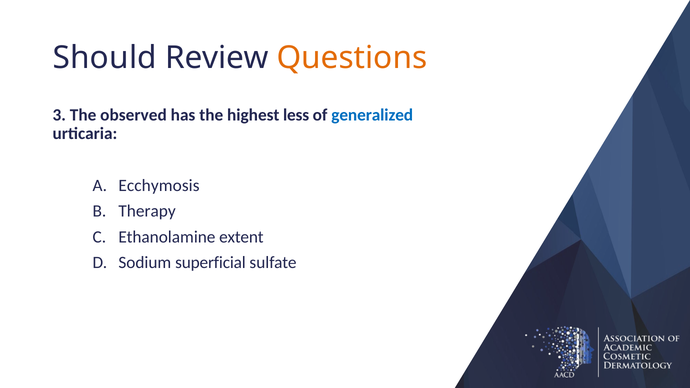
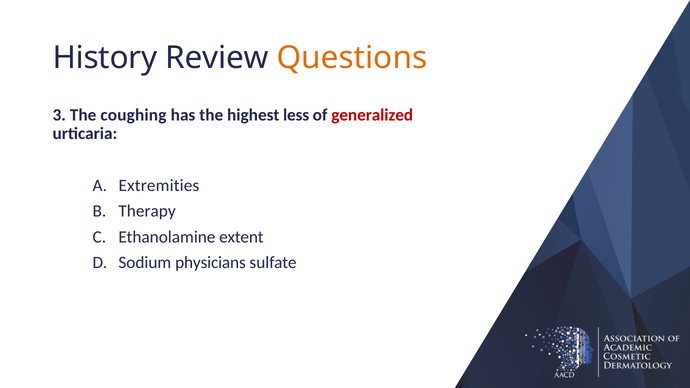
Should: Should -> History
observed: observed -> coughing
generalized colour: blue -> red
Ecchymosis: Ecchymosis -> Extremities
superficial: superficial -> physicians
